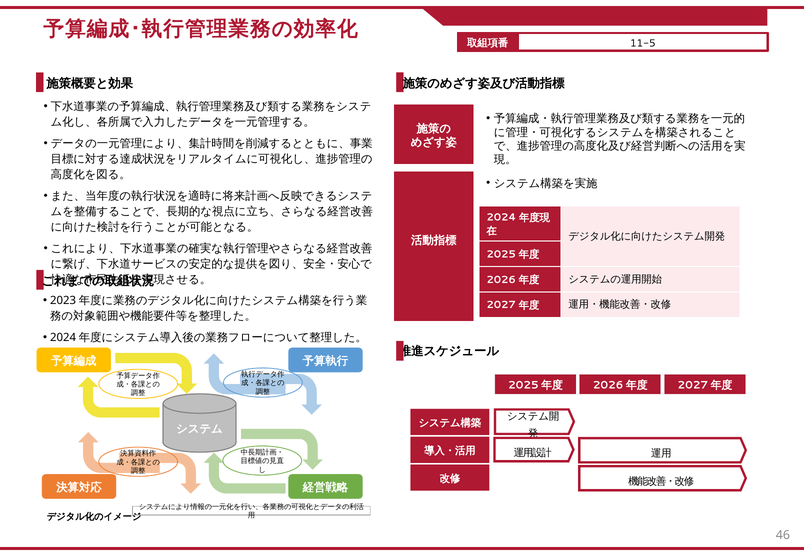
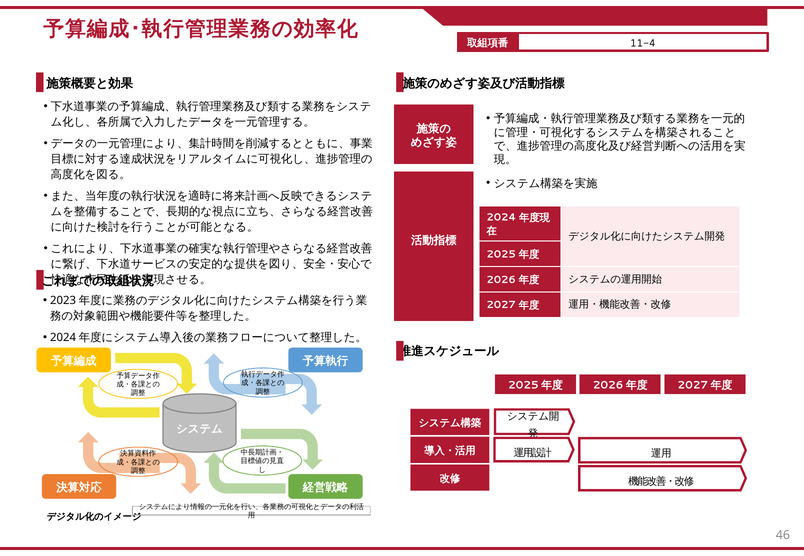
11-5: 11-5 -> 11-4
